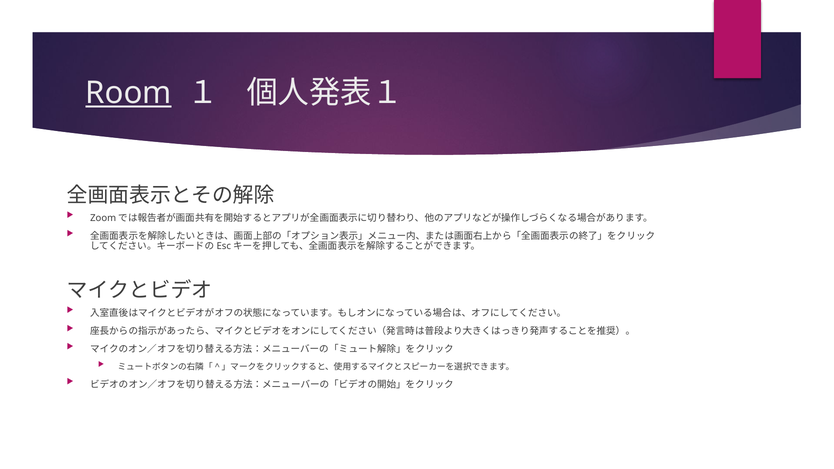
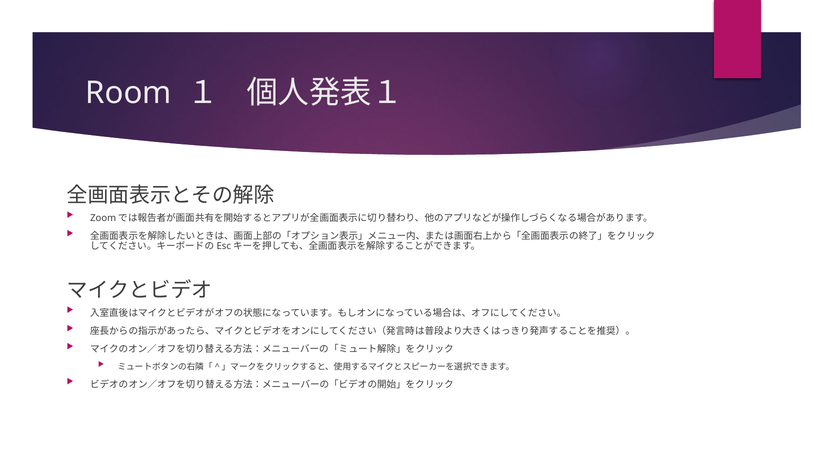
Room underline: present -> none
